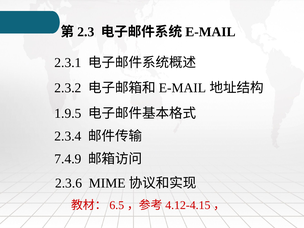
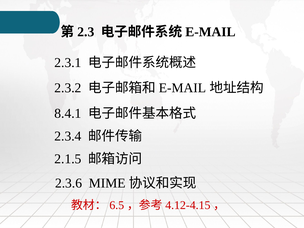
1.9.5: 1.9.5 -> 8.4.1
7.4.9: 7.4.9 -> 2.1.5
